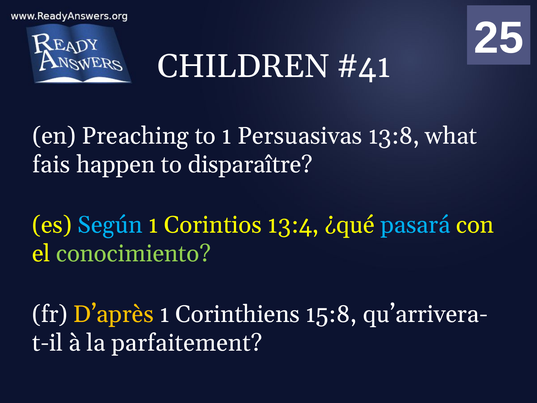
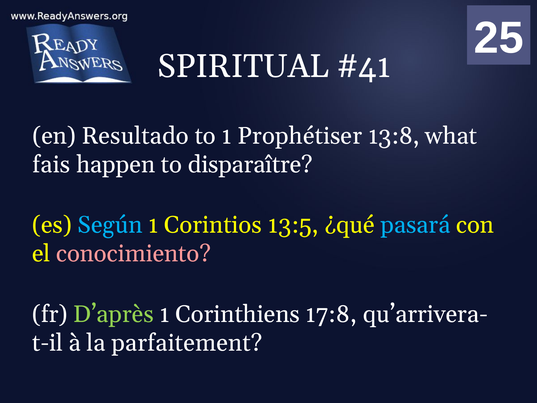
CHILDREN: CHILDREN -> SPIRITUAL
Preaching: Preaching -> Resultado
Persuasivas: Persuasivas -> Prophétiser
13:4: 13:4 -> 13:5
conocimiento colour: light green -> pink
D’après colour: yellow -> light green
15:8: 15:8 -> 17:8
